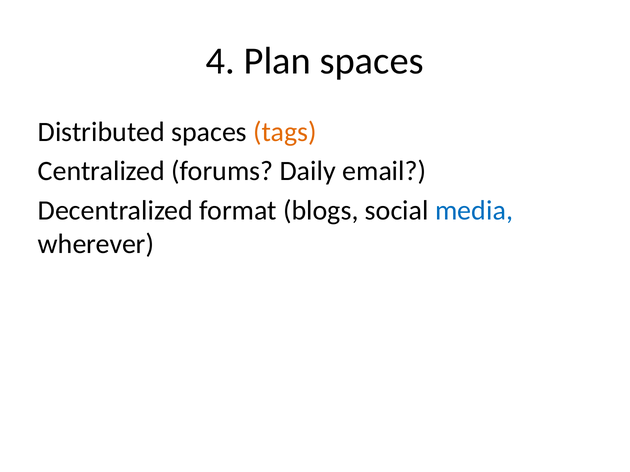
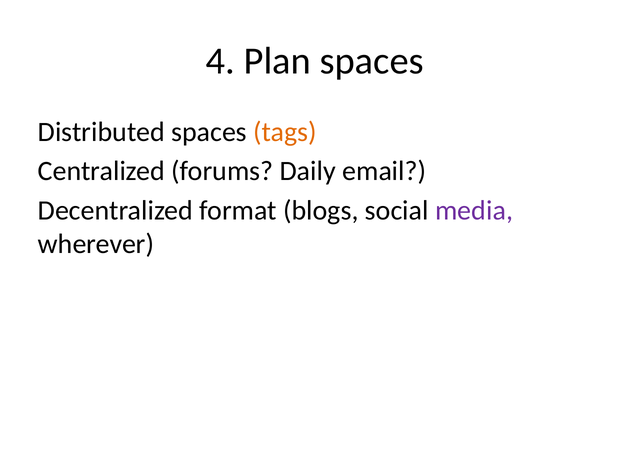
media colour: blue -> purple
